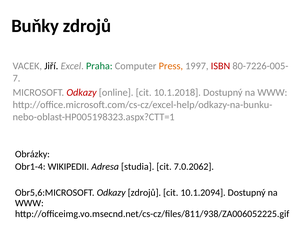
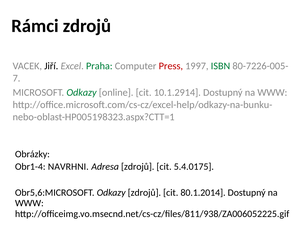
Buňky: Buňky -> Rámci
Press colour: orange -> red
ISBN colour: red -> green
Odkazy at (82, 92) colour: red -> green
10.1.2018: 10.1.2018 -> 10.1.2914
WIKIPEDII: WIKIPEDII -> NAVRHNI
Adresa studia: studia -> zdrojů
7.0.2062: 7.0.2062 -> 5.4.0175
10.1.2094: 10.1.2094 -> 80.1.2014
